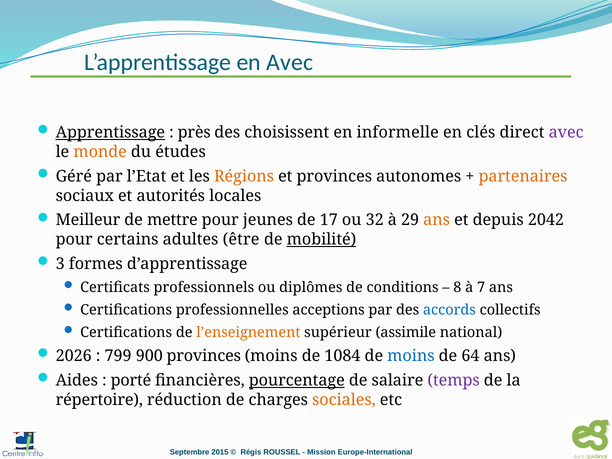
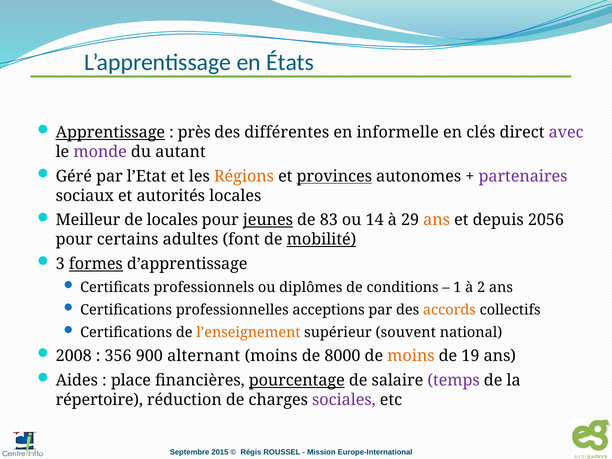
en Avec: Avec -> États
choisissent: choisissent -> différentes
monde colour: orange -> purple
études: études -> autant
provinces at (334, 176) underline: none -> present
partenaires colour: orange -> purple
de mettre: mettre -> locales
jeunes underline: none -> present
17: 17 -> 83
32: 32 -> 14
2042: 2042 -> 2056
être: être -> font
formes underline: none -> present
8: 8 -> 1
7: 7 -> 2
accords colour: blue -> orange
assimile: assimile -> souvent
2026: 2026 -> 2008
799: 799 -> 356
900 provinces: provinces -> alternant
1084: 1084 -> 8000
moins at (411, 356) colour: blue -> orange
64: 64 -> 19
porté: porté -> place
sociales colour: orange -> purple
